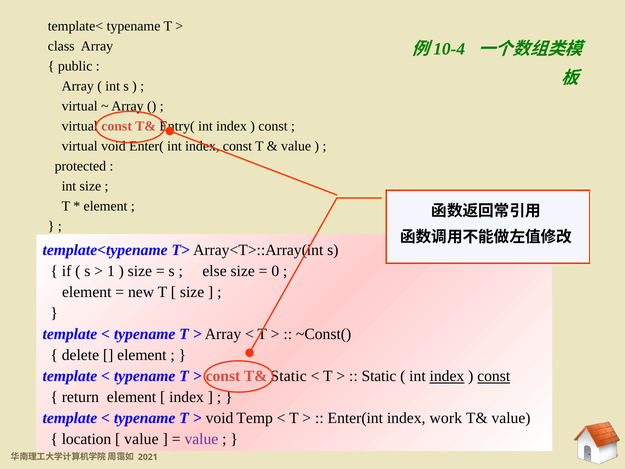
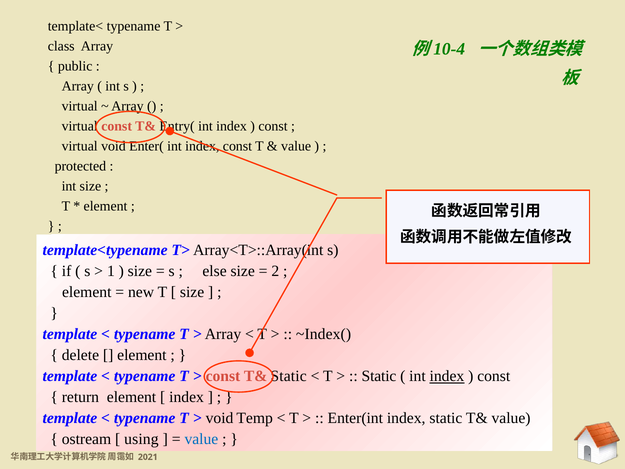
0: 0 -> 2
~Const(: ~Const( -> ~Index(
const at (494, 376) underline: present -> none
index work: work -> static
location: location -> ostream
value at (141, 439): value -> using
value at (201, 439) colour: purple -> blue
